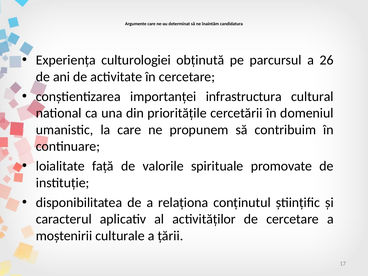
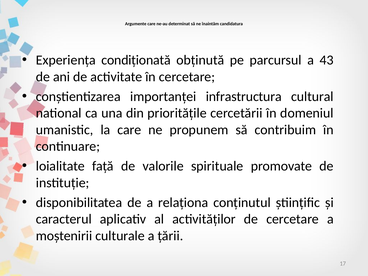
culturologiei: culturologiei -> condiționată
26: 26 -> 43
